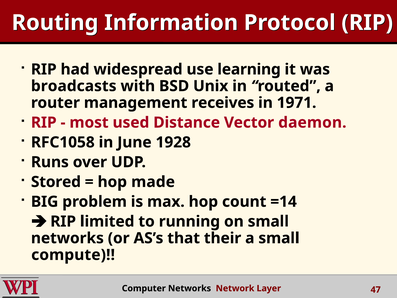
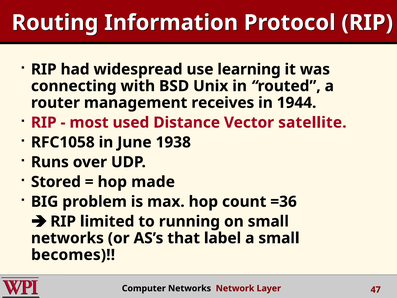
broadcasts: broadcasts -> connecting
1971: 1971 -> 1944
daemon: daemon -> satellite
1928: 1928 -> 1938
=14: =14 -> =36
their: their -> label
compute: compute -> becomes
